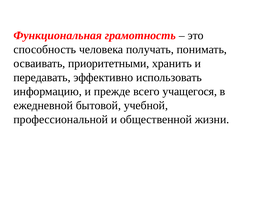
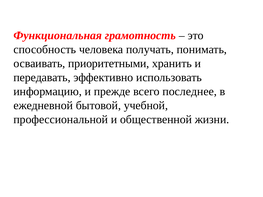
учащегося: учащегося -> последнее
